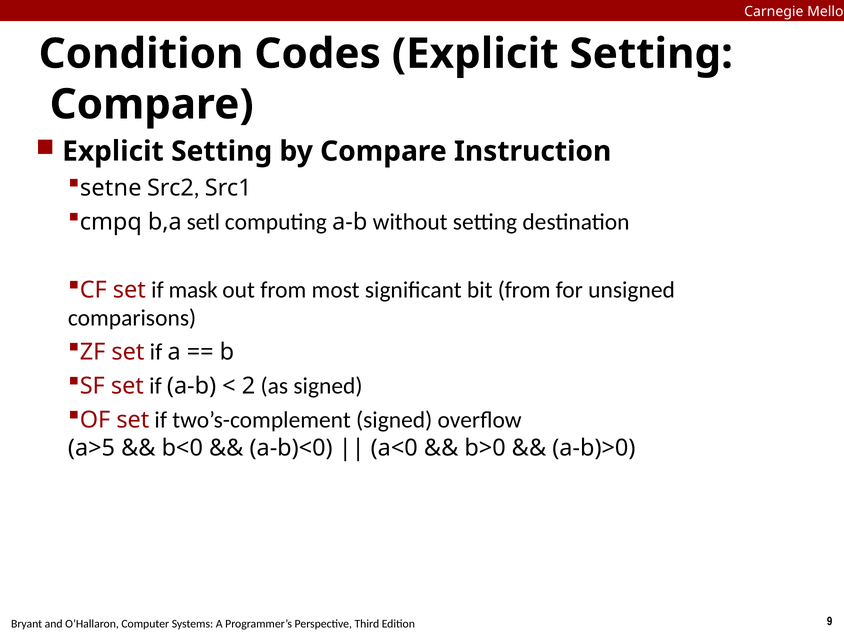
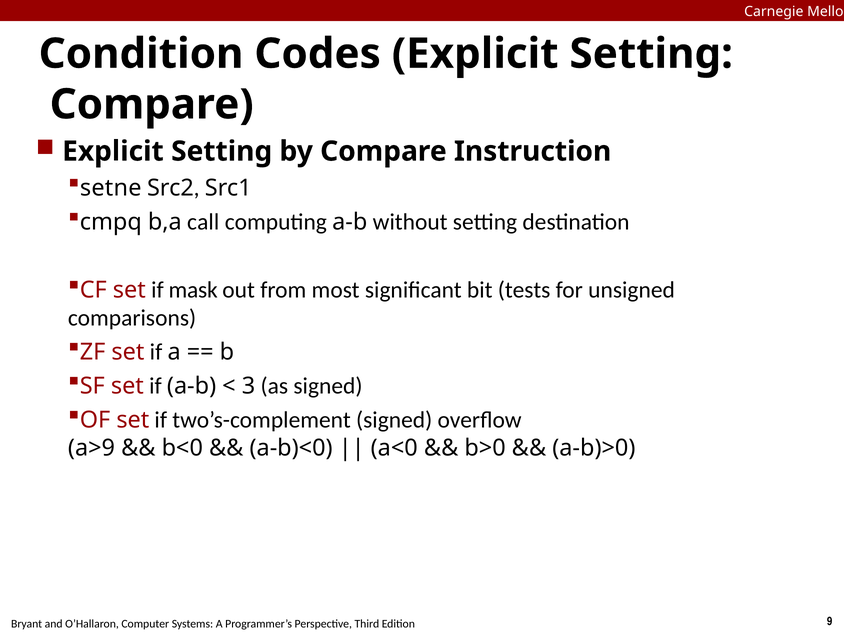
setl: setl -> call
bit from: from -> tests
2: 2 -> 3
a>5: a>5 -> a>9
